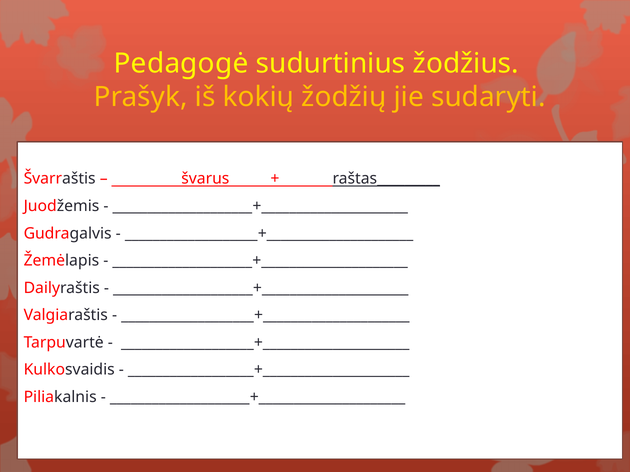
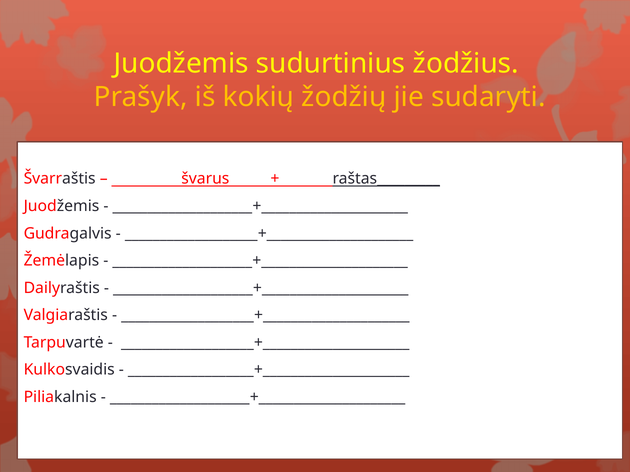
Pedagogė at (181, 64): Pedagogė -> Juodžemis
